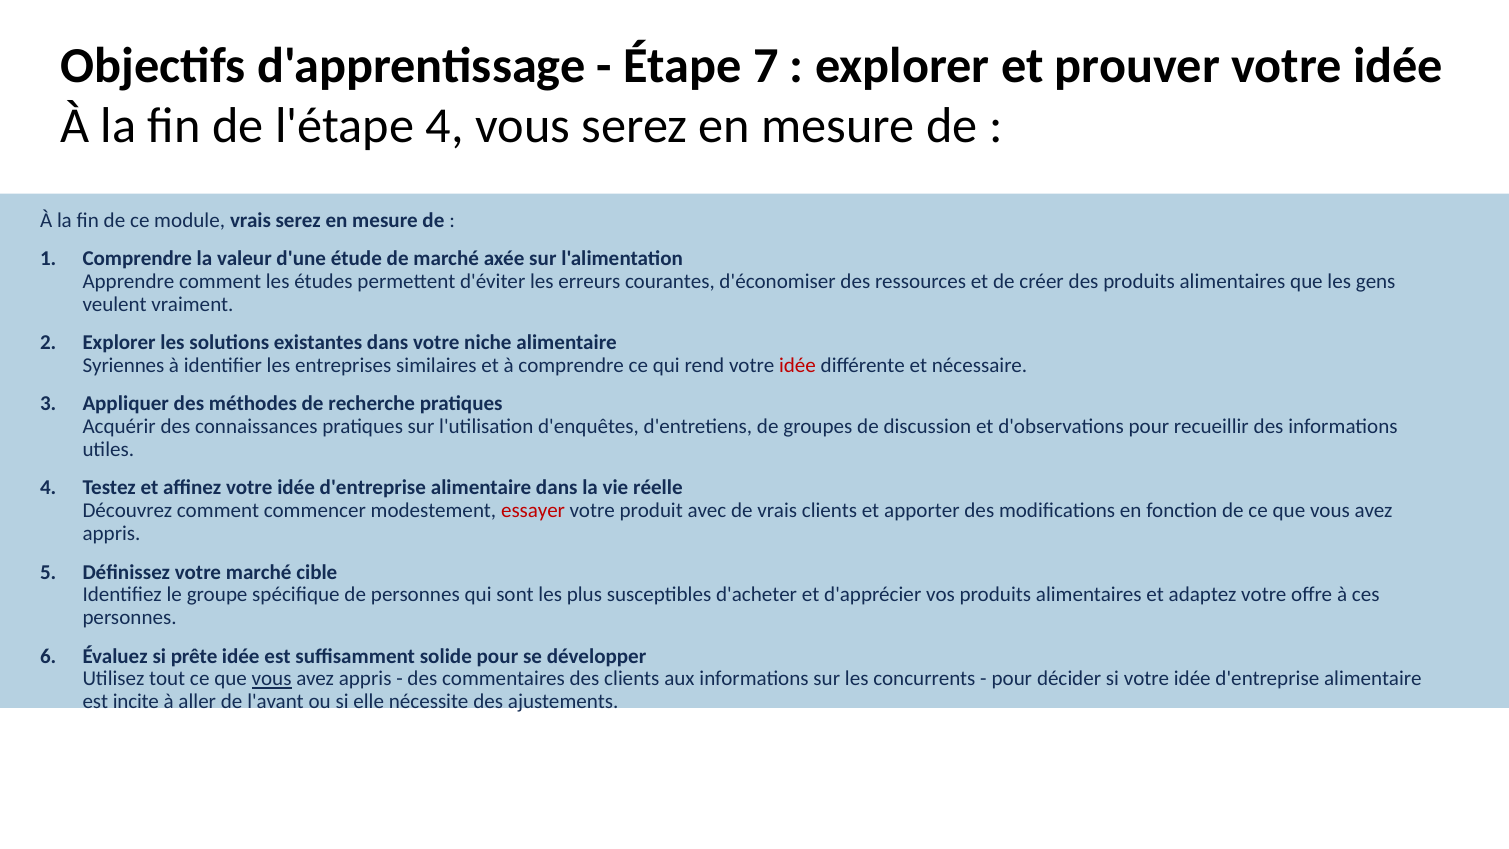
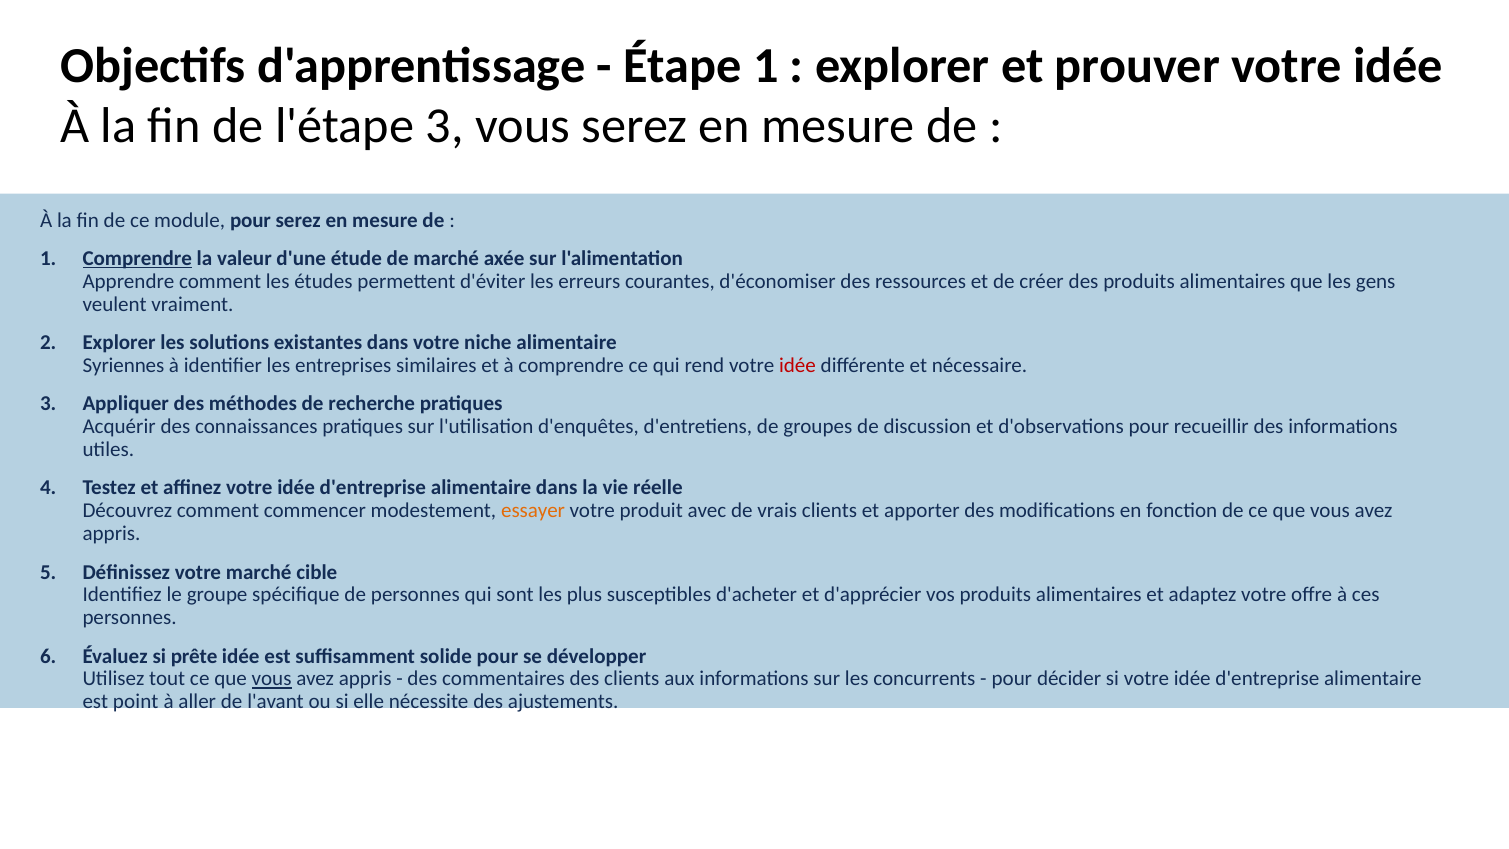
Étape 7: 7 -> 1
l'étape 4: 4 -> 3
module vrais: vrais -> pour
Comprendre at (137, 259) underline: none -> present
essayer colour: red -> orange
incite: incite -> point
